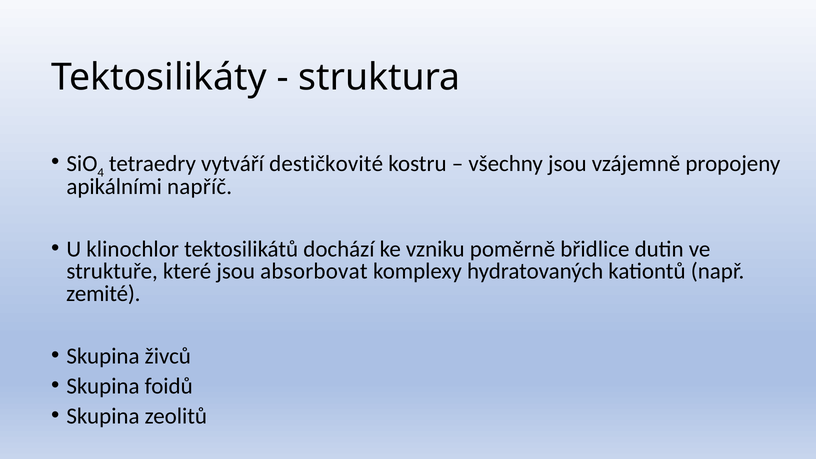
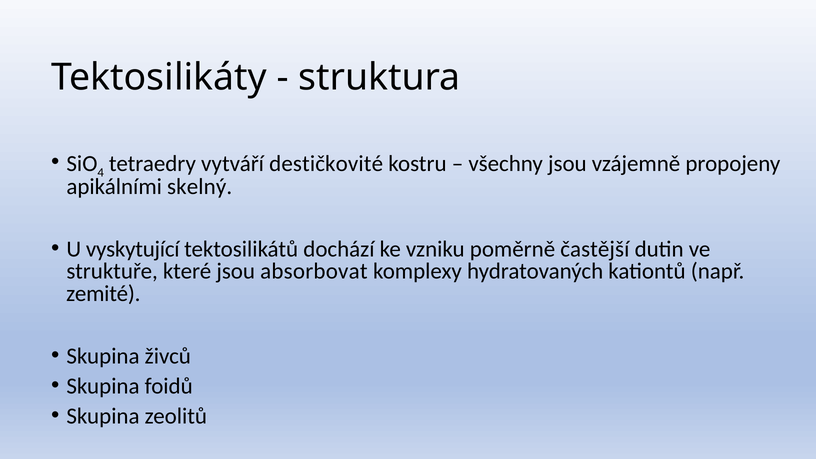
napříč: napříč -> skelný
klinochlor: klinochlor -> vyskytující
břidlice: břidlice -> častější
